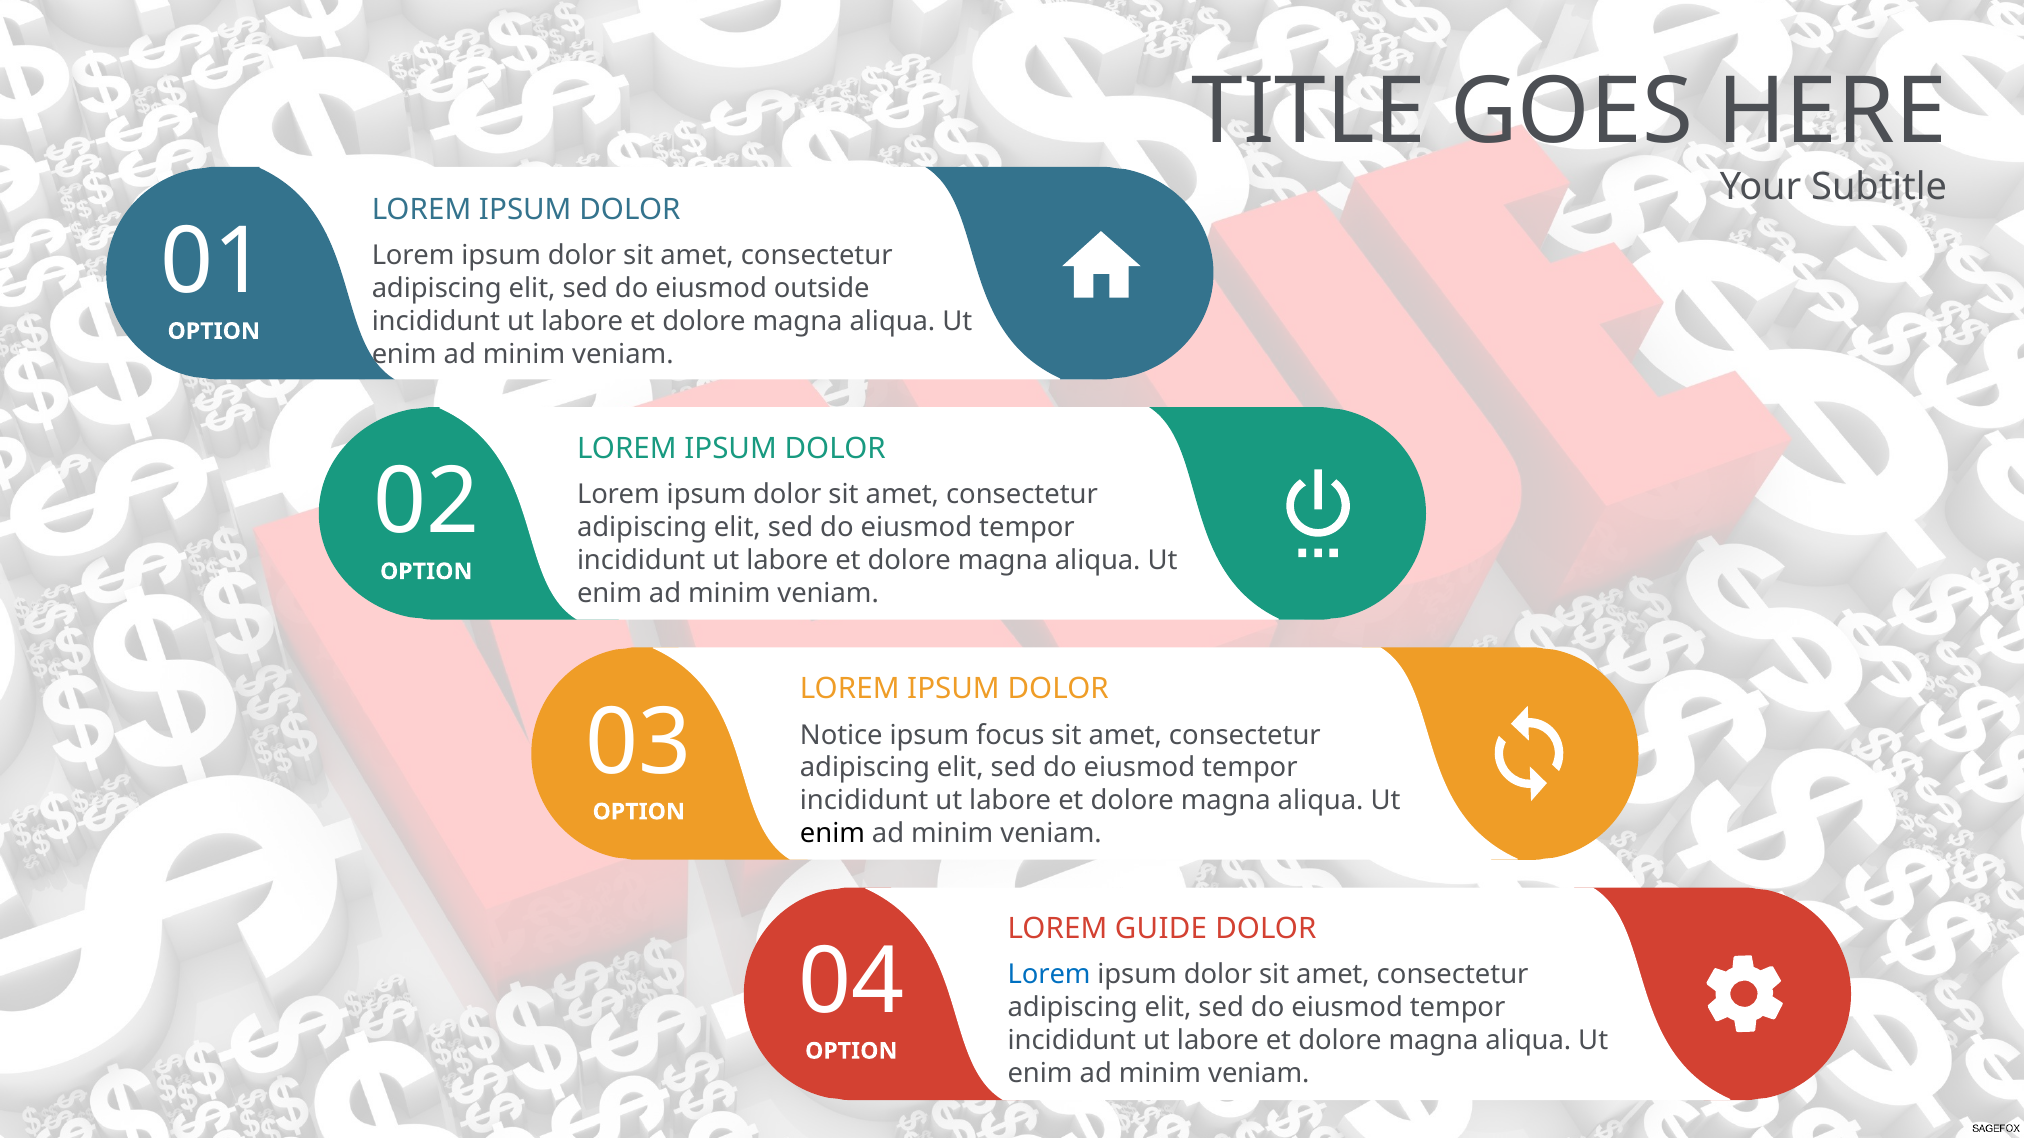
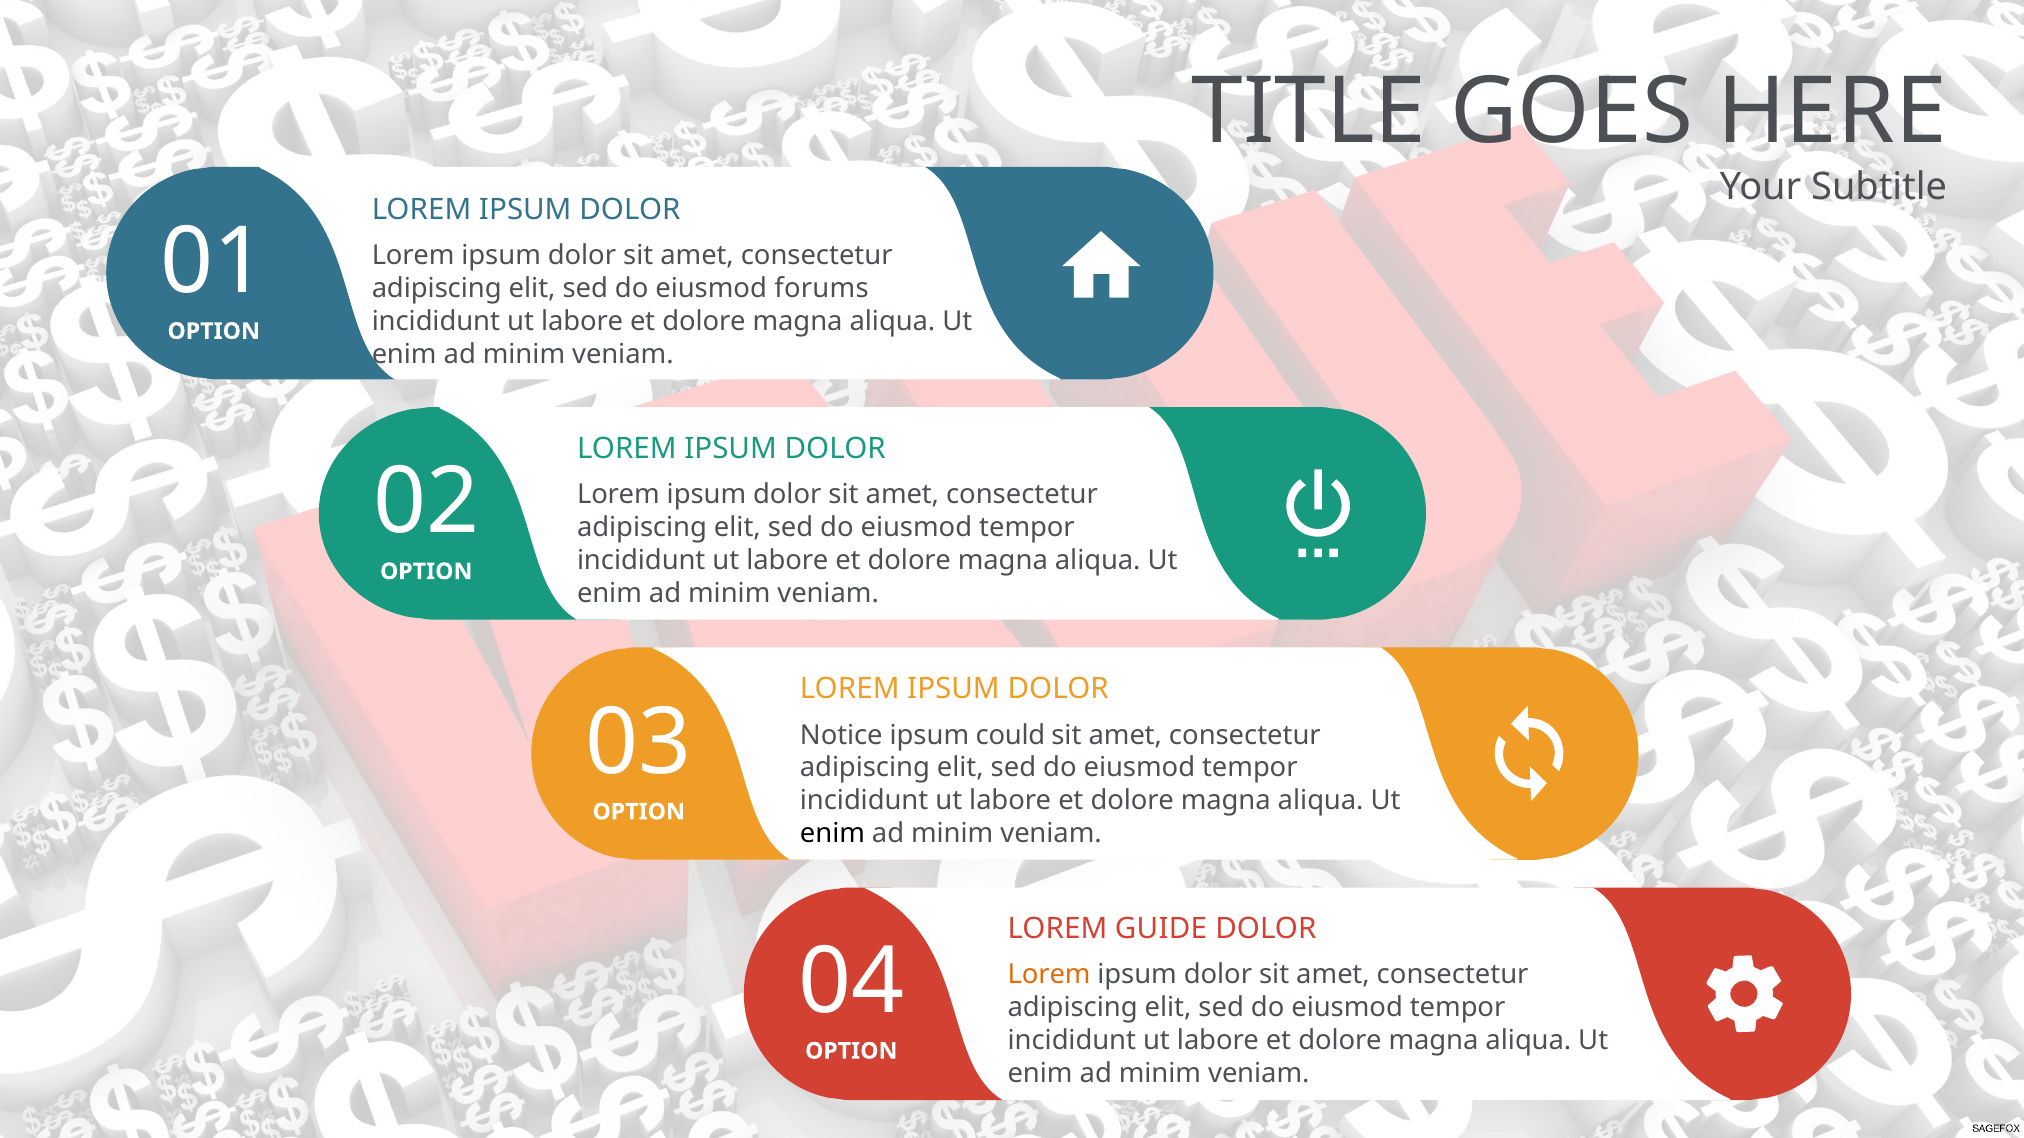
outside: outside -> forums
focus: focus -> could
Lorem at (1049, 975) colour: blue -> orange
